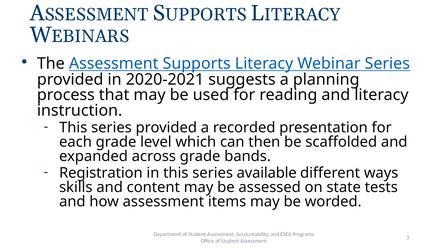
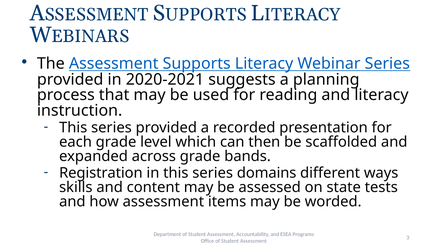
available: available -> domains
